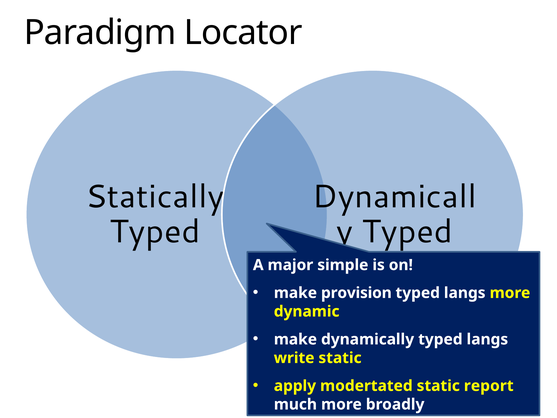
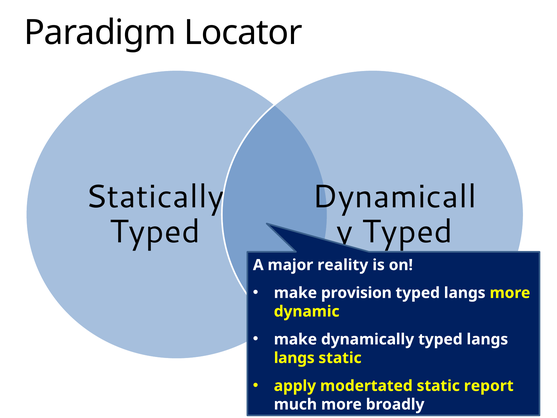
simple: simple -> reality
write at (294, 358): write -> langs
